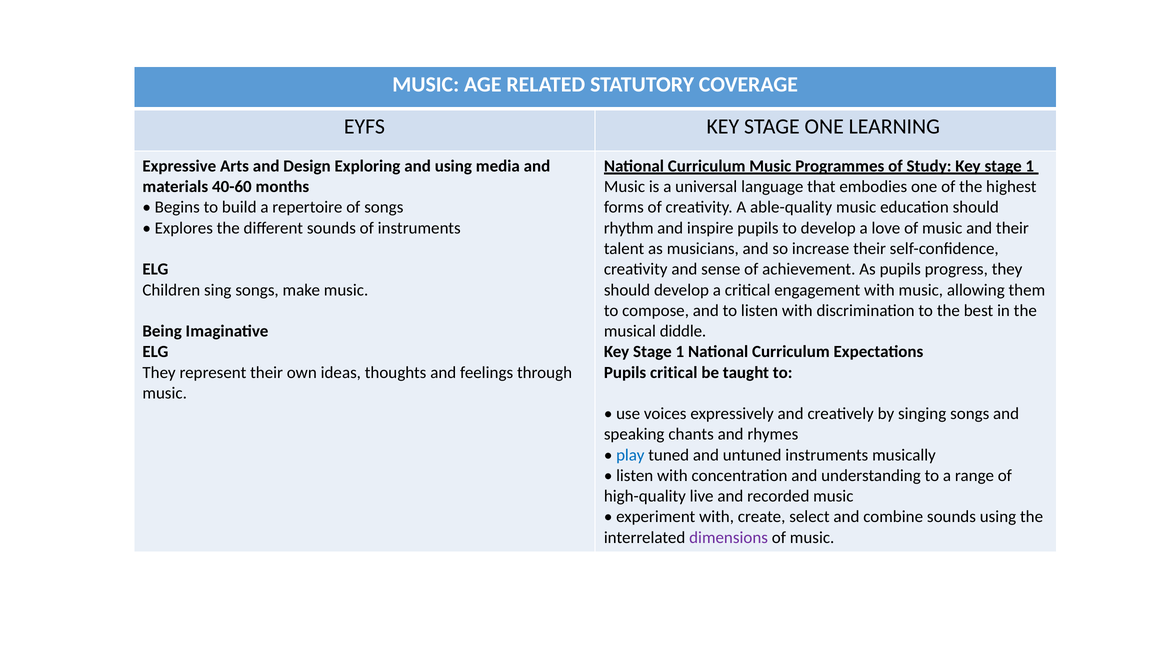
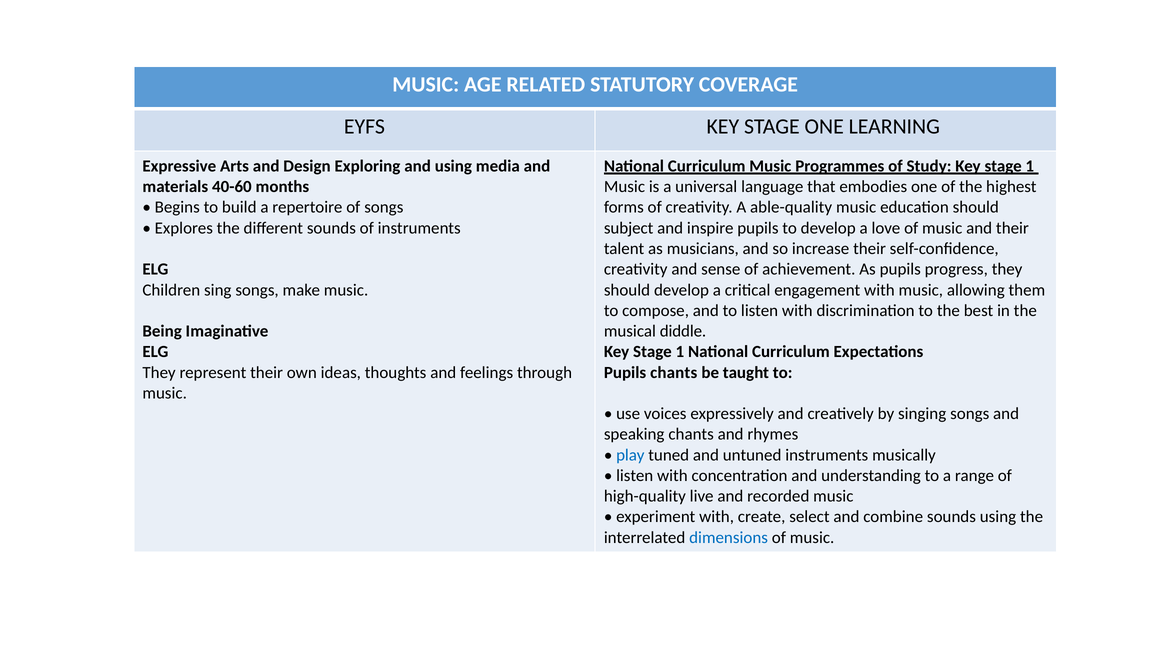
rhythm: rhythm -> subject
Pupils critical: critical -> chants
dimensions colour: purple -> blue
